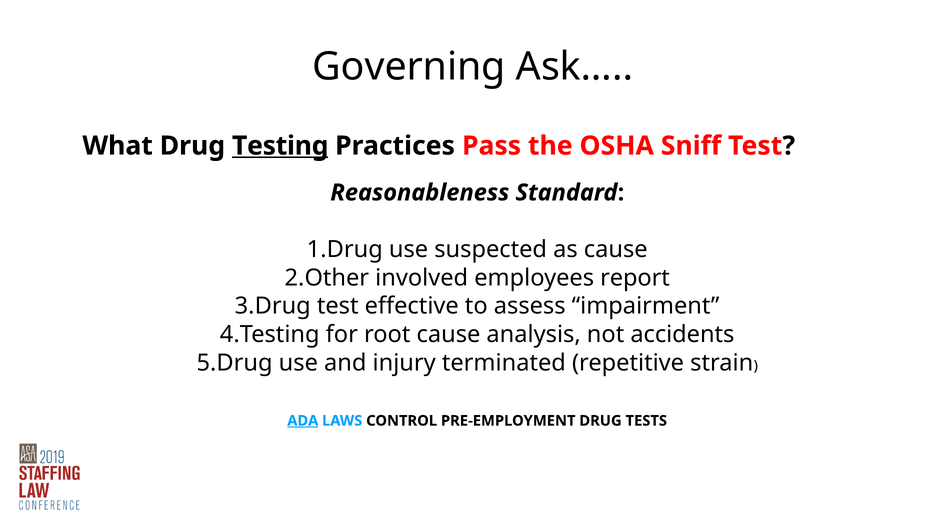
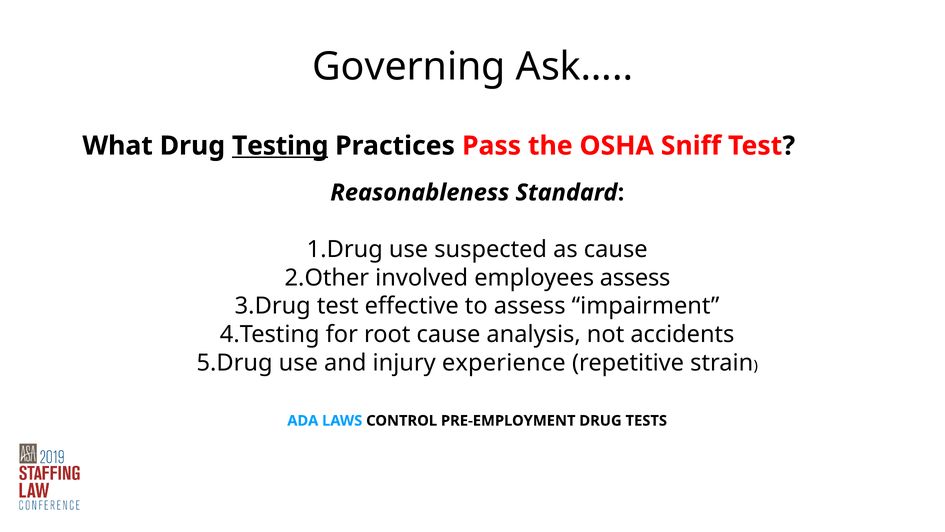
employees report: report -> assess
terminated: terminated -> experience
ADA underline: present -> none
